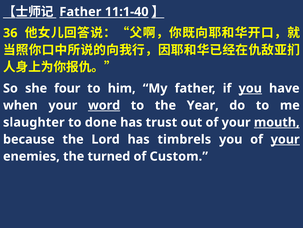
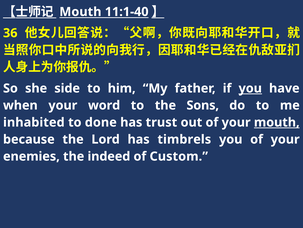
Father at (80, 12): Father -> Mouth
four: four -> side
word underline: present -> none
Year: Year -> Sons
slaughter: slaughter -> inhabited
your at (285, 139) underline: present -> none
turned: turned -> indeed
